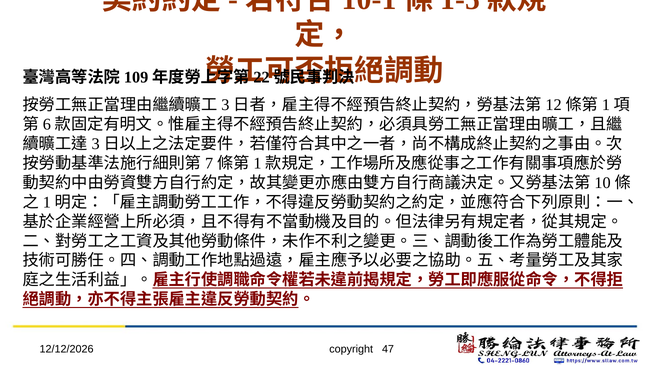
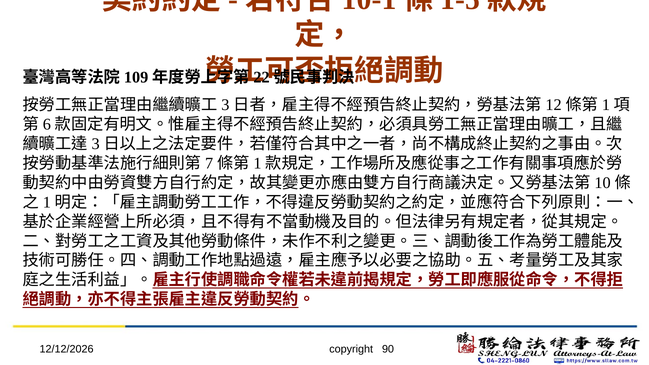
47: 47 -> 90
